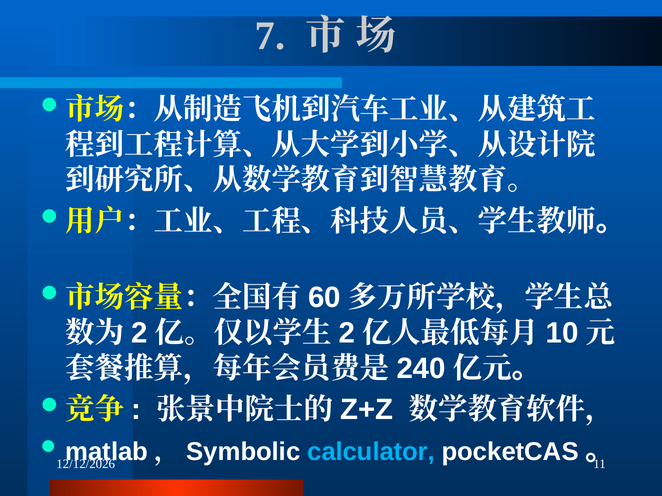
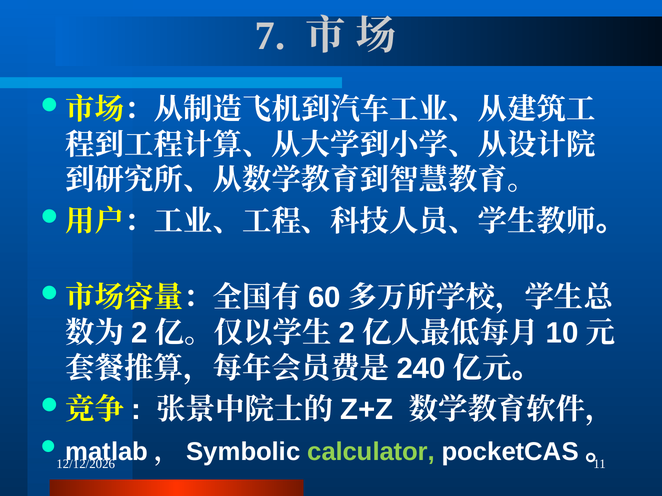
calculator colour: light blue -> light green
